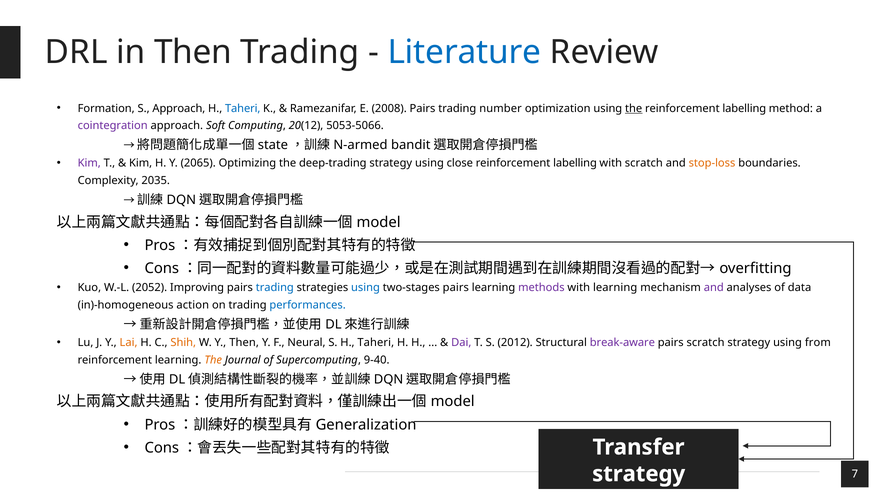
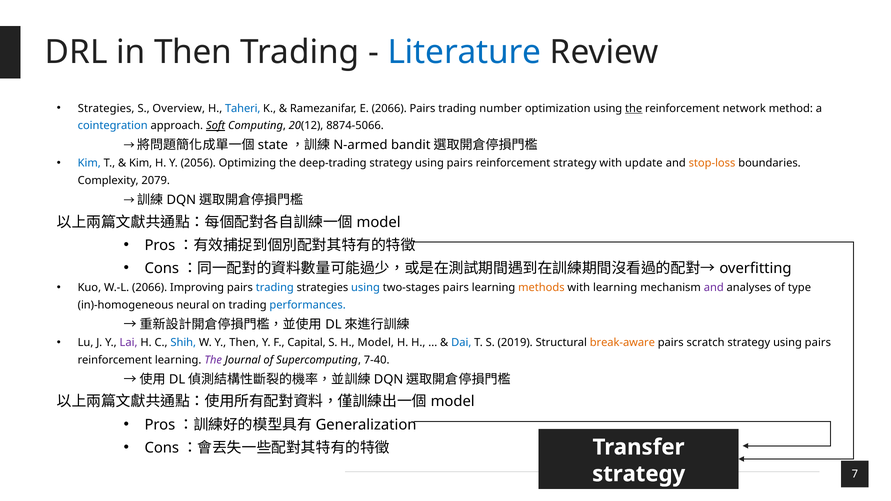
Formation at (106, 108): Formation -> Strategies
S Approach: Approach -> Overview
E 2008: 2008 -> 2066
labelling at (744, 108): labelling -> network
cointegration colour: purple -> blue
Soft underline: none -> present
5053-5066: 5053-5066 -> 8874-5066
Kim at (89, 163) colour: purple -> blue
2065: 2065 -> 2056
close at (460, 163): close -> pairs
labelling at (575, 163): labelling -> strategy
with scratch: scratch -> update
2035: 2035 -> 2079
W.-L 2052: 2052 -> 2066
methods colour: purple -> orange
data: data -> type
action: action -> neural
Lai colour: orange -> purple
Shih colour: orange -> blue
Neural: Neural -> Capital
S H Taheri: Taheri -> Model
Dai colour: purple -> blue
2012: 2012 -> 2019
break-aware colour: purple -> orange
from at (818, 343): from -> pairs
The at (213, 360) colour: orange -> purple
9-40: 9-40 -> 7-40
